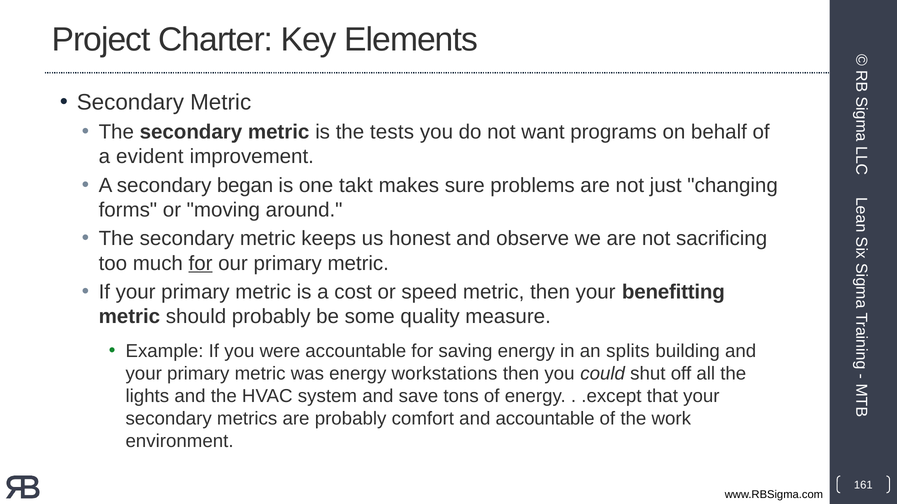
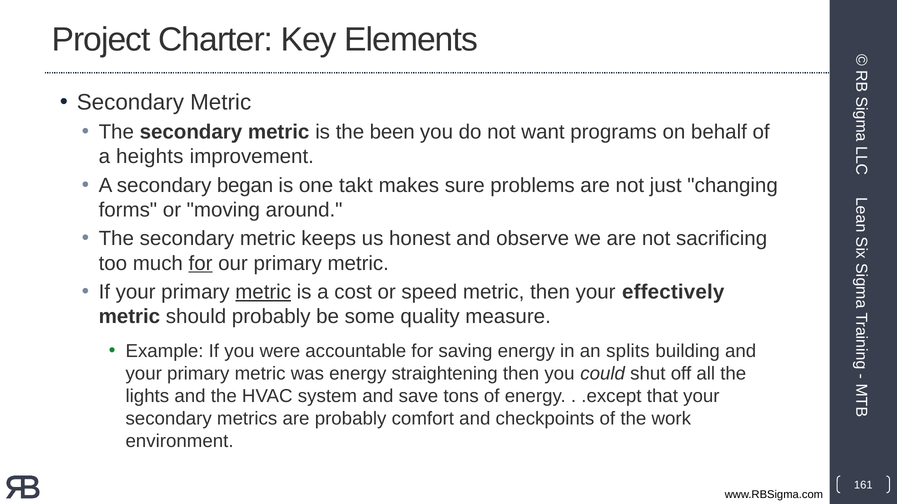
tests: tests -> been
evident: evident -> heights
metric at (263, 292) underline: none -> present
benefitting: benefitting -> effectively
workstations: workstations -> straightening
and accountable: accountable -> checkpoints
